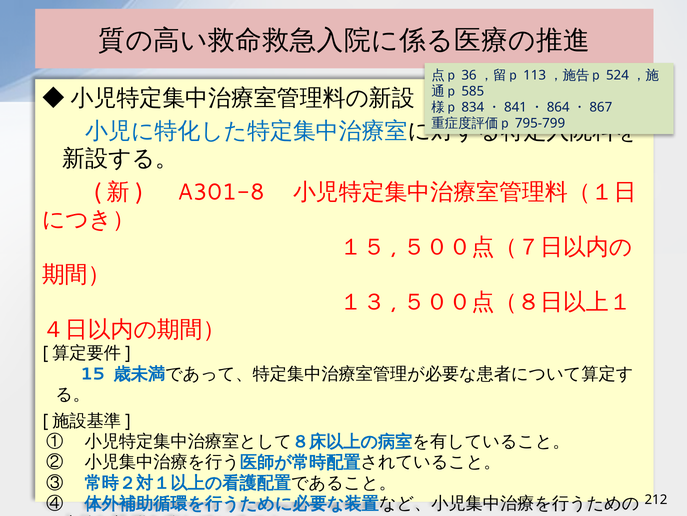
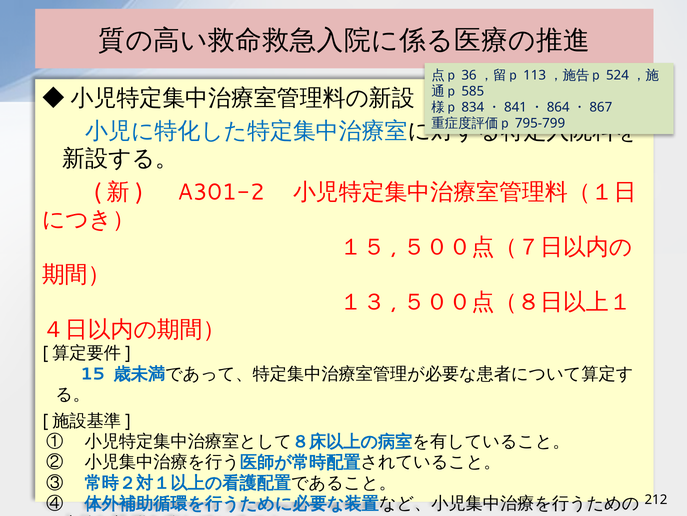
A301-8: A301-8 -> A301-2
